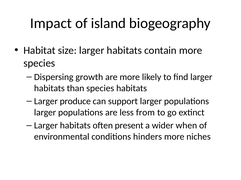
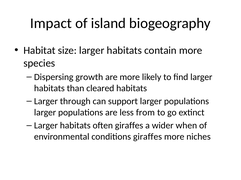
than species: species -> cleared
produce: produce -> through
often present: present -> giraffes
hinders at (148, 137): hinders -> giraffes
